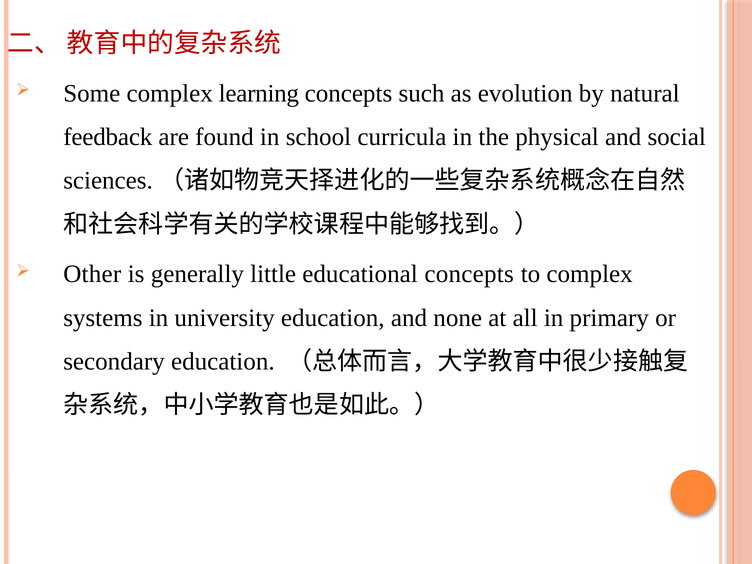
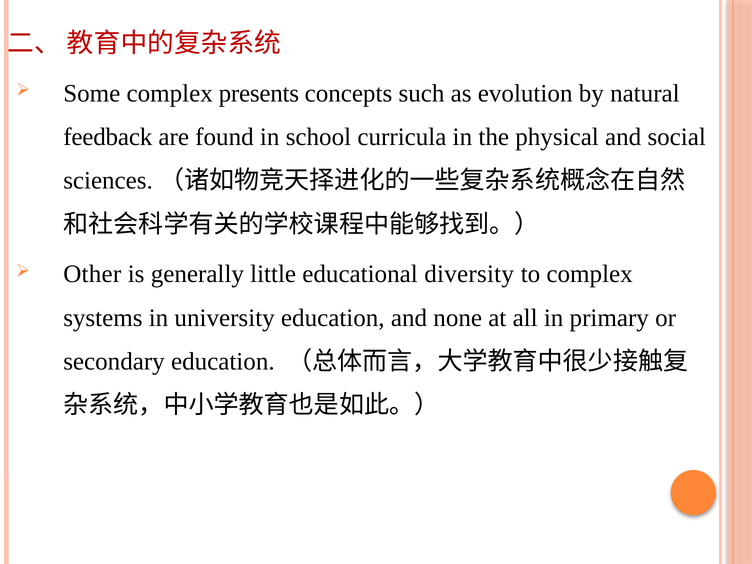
learning: learning -> presents
educational concepts: concepts -> diversity
